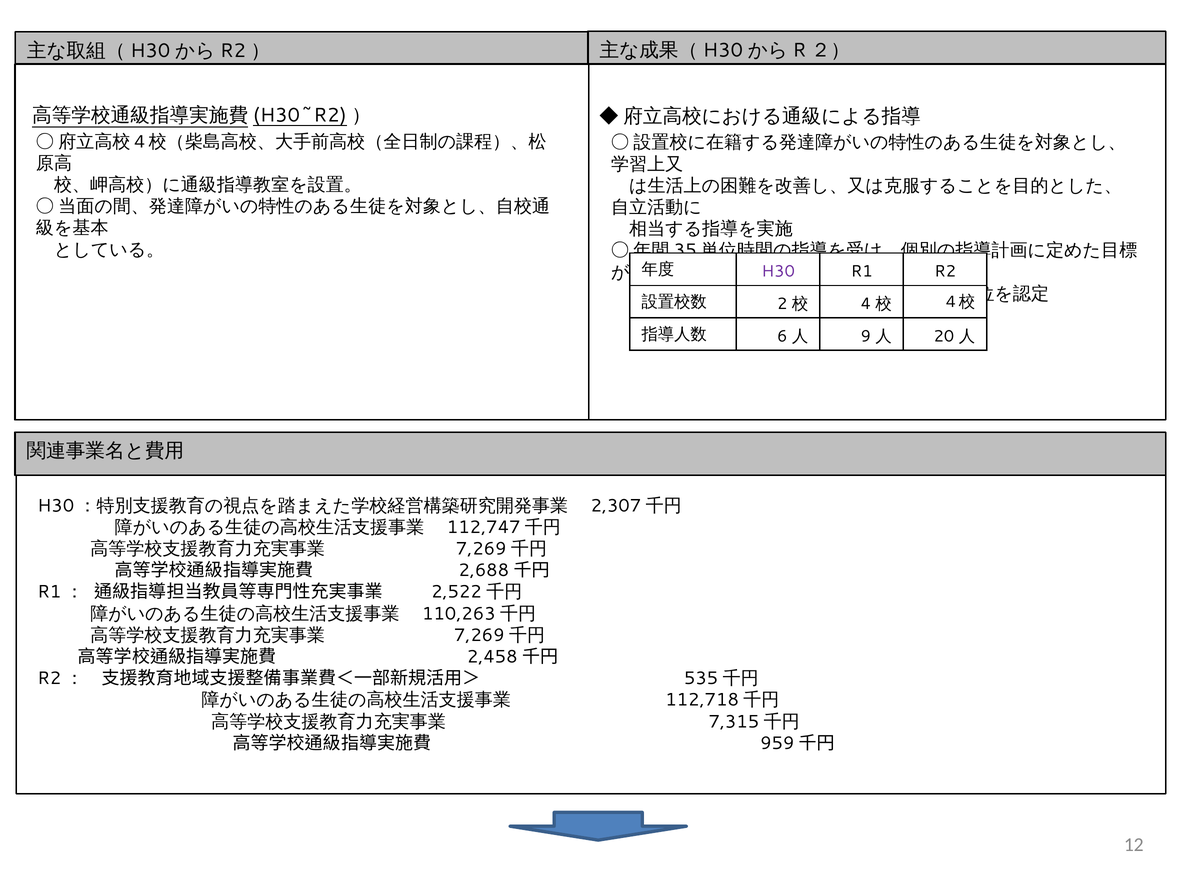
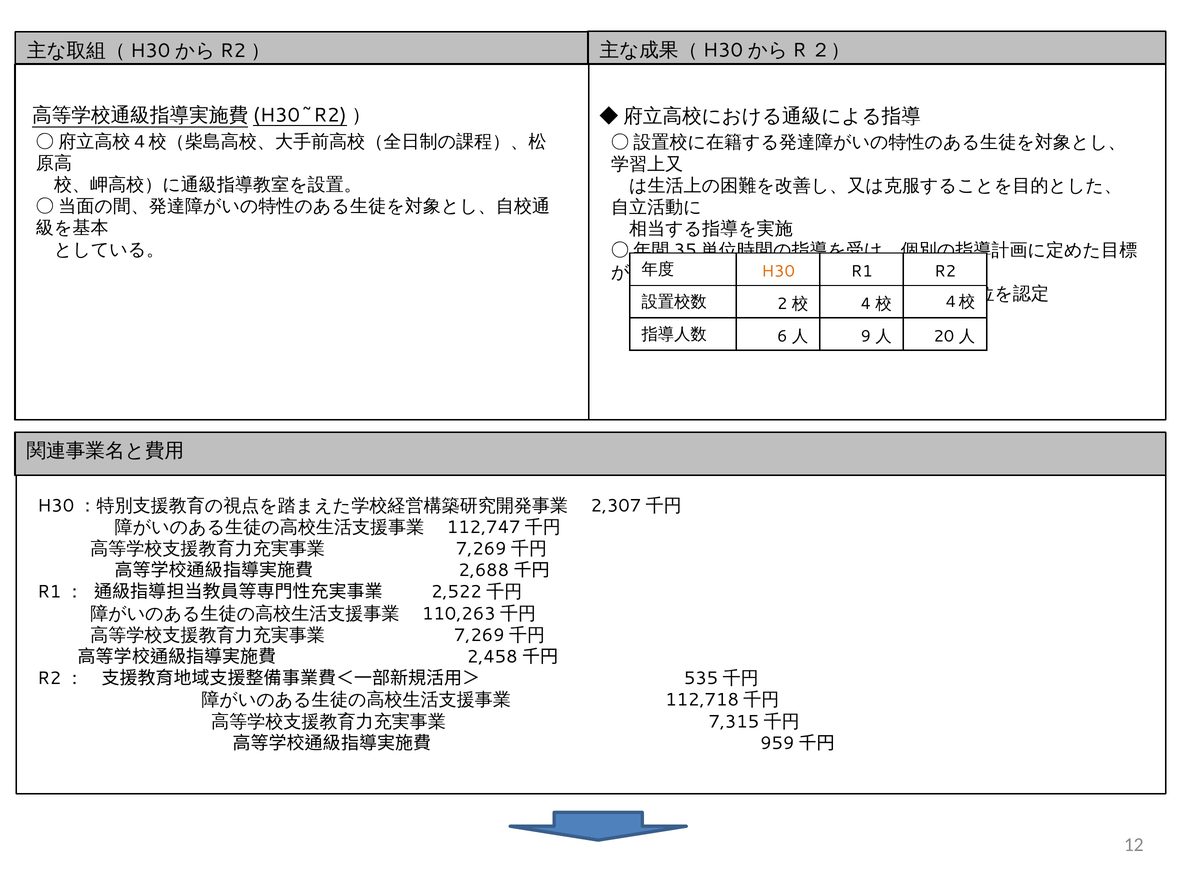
H30 colour: purple -> orange
